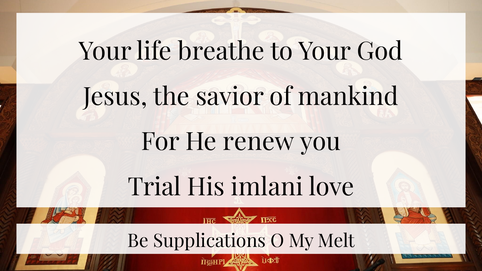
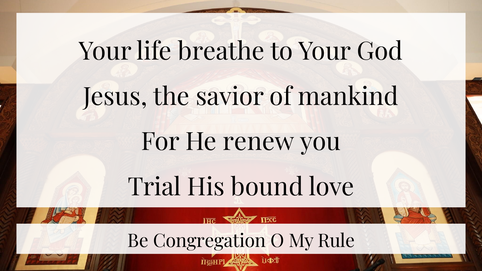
imlani: imlani -> bound
Supplications: Supplications -> Congregation
Melt: Melt -> Rule
